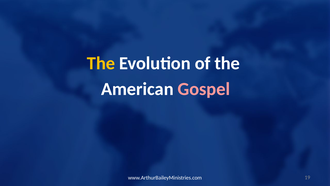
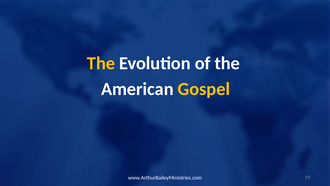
Gospel colour: pink -> yellow
